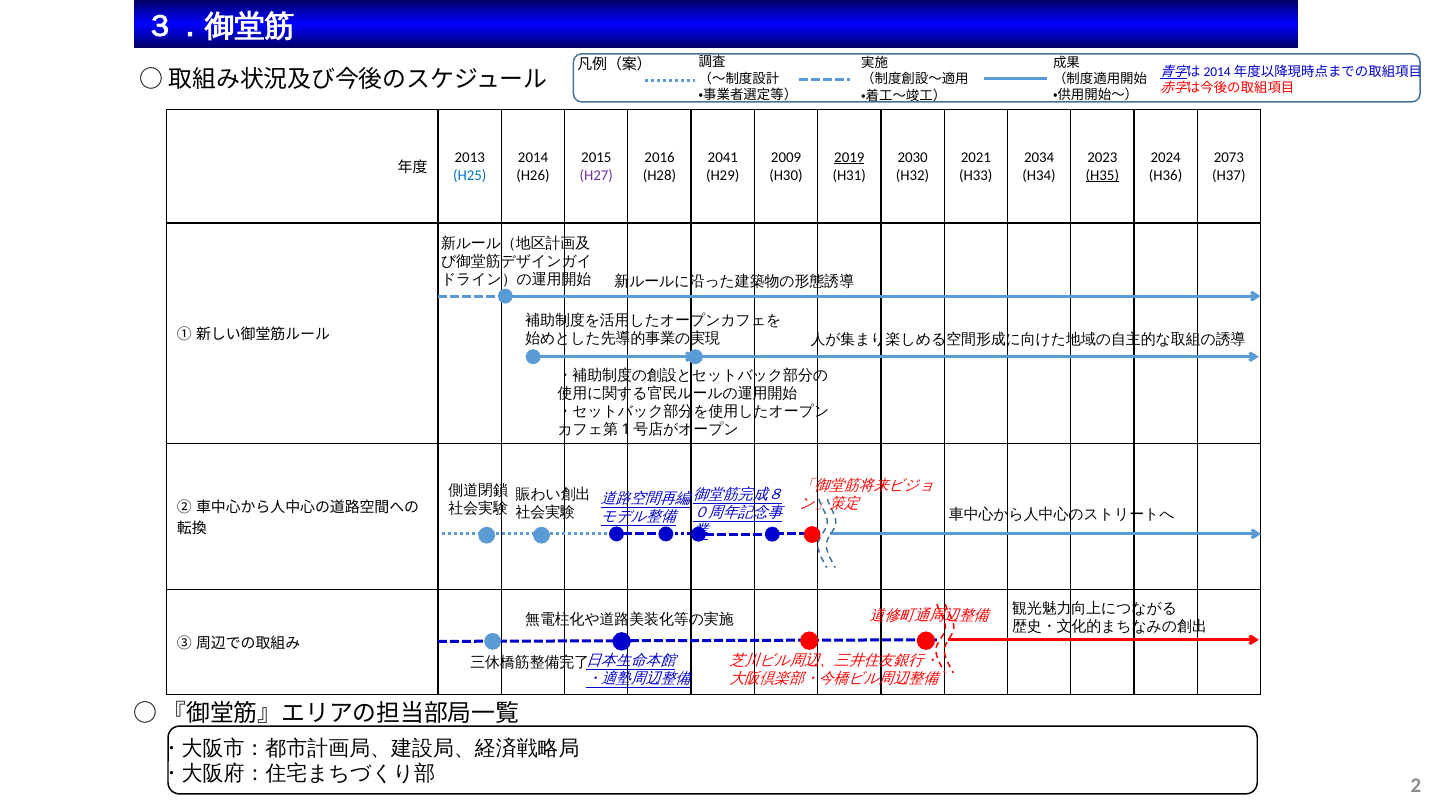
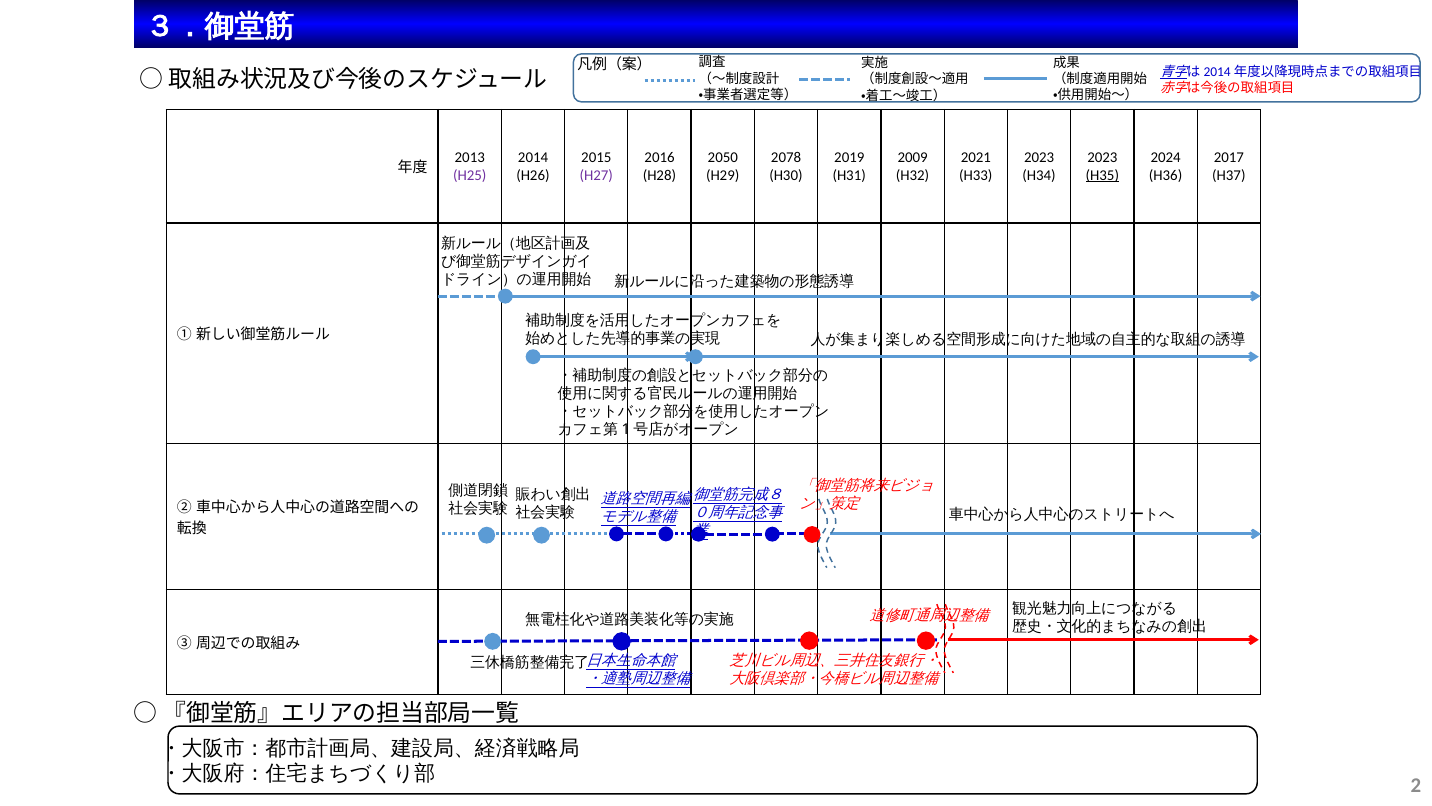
2041: 2041 -> 2050
2009: 2009 -> 2078
2019 underline: present -> none
2030: 2030 -> 2009
2034 at (1039, 157): 2034 -> 2023
2073: 2073 -> 2017
H25 colour: blue -> purple
